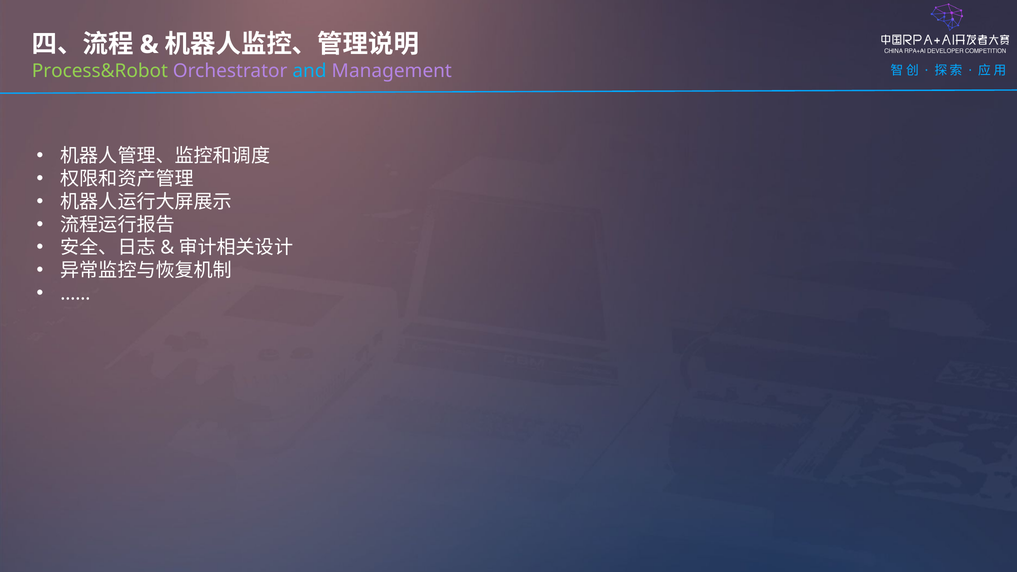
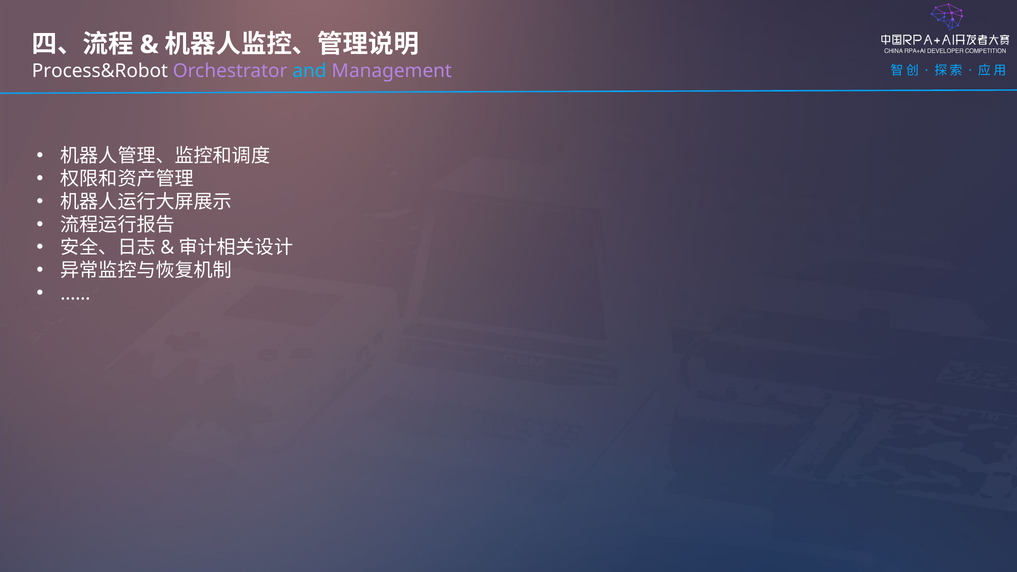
Process&Robot colour: light green -> white
